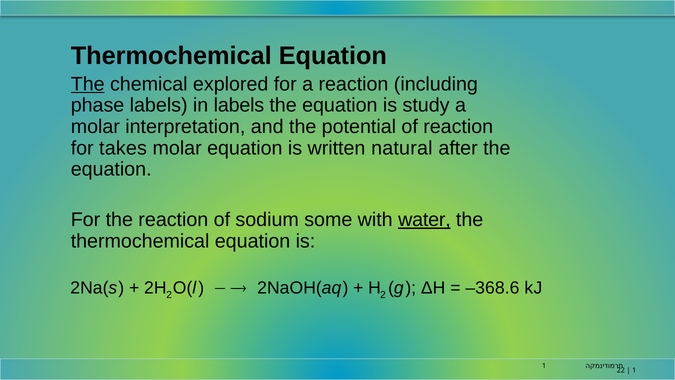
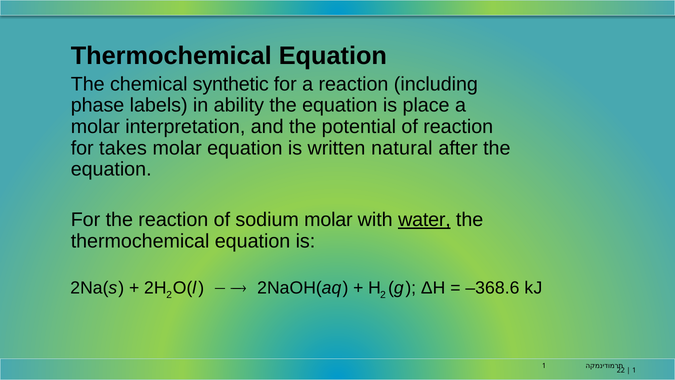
The at (88, 84) underline: present -> none
explored: explored -> synthetic
in labels: labels -> ability
study: study -> place
sodium some: some -> molar
